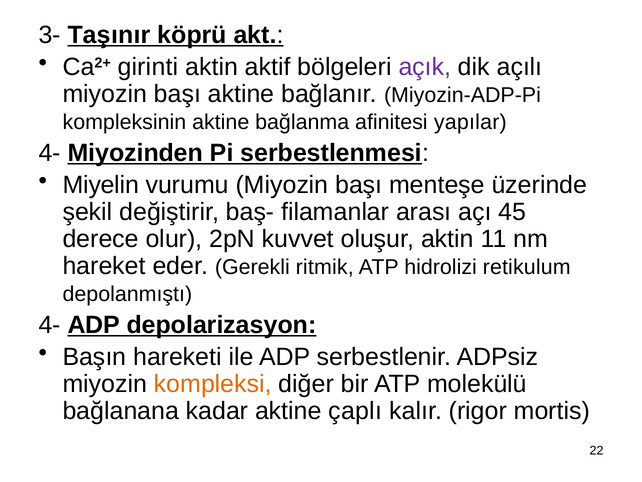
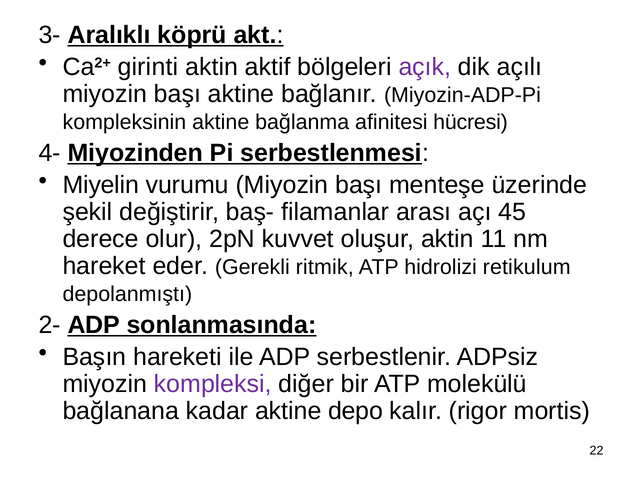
Taşınır: Taşınır -> Aralıklı
yapılar: yapılar -> hücresi
4- at (50, 325): 4- -> 2-
depolarizasyon: depolarizasyon -> sonlanmasında
kompleksi colour: orange -> purple
çaplı: çaplı -> depo
